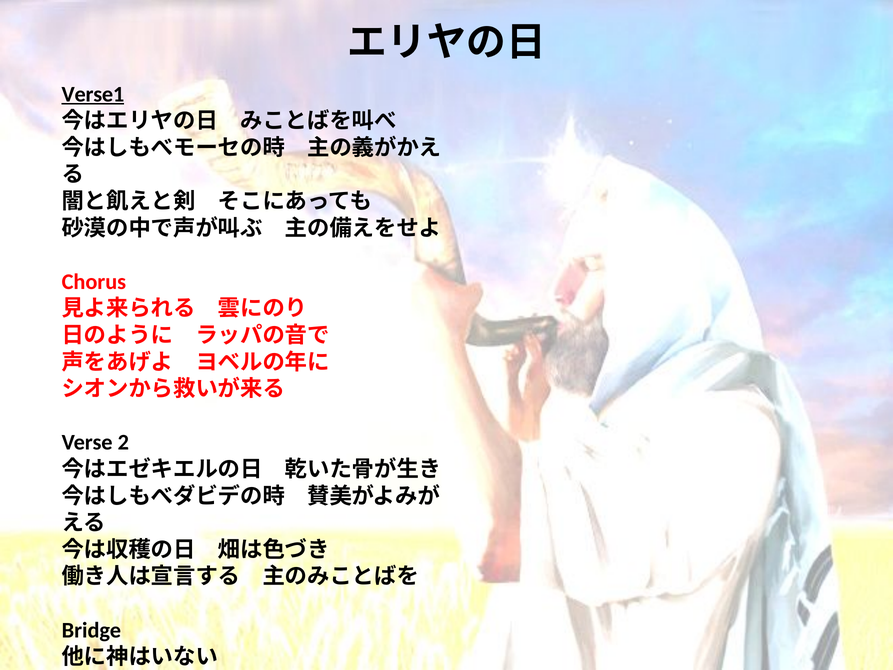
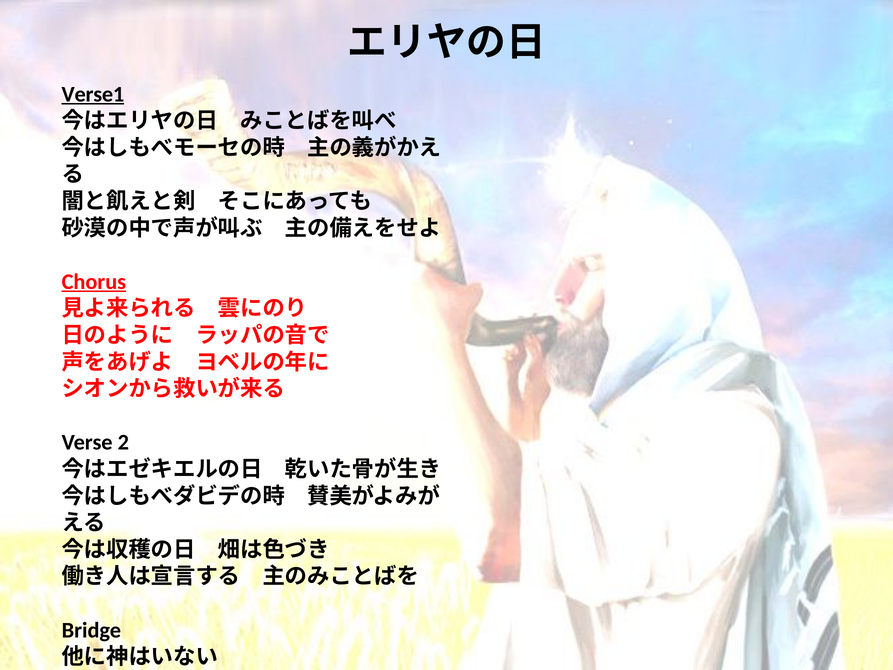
Chorus underline: none -> present
